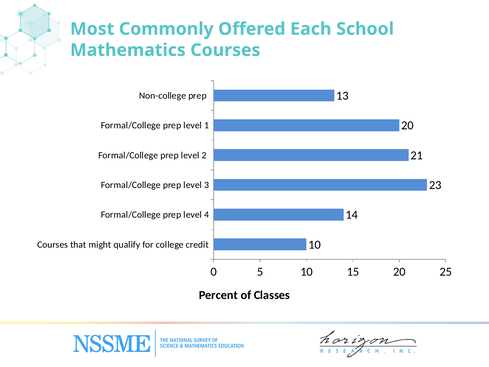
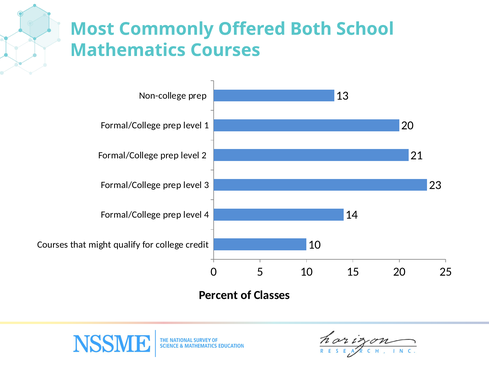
Each: Each -> Both
